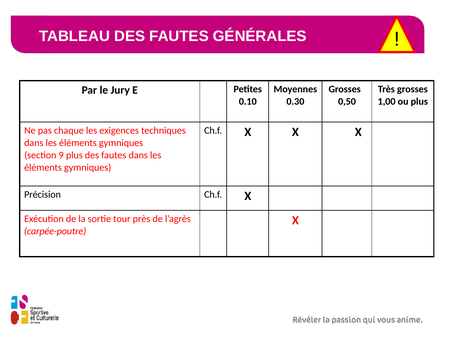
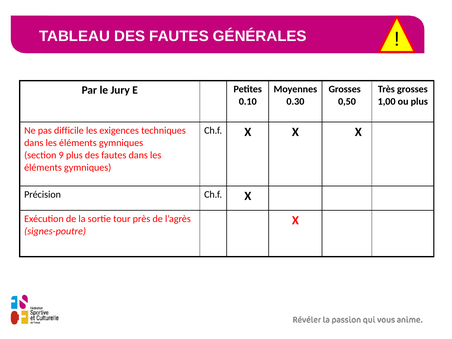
chaque: chaque -> difficile
carpée-poutre: carpée-poutre -> signes-poutre
